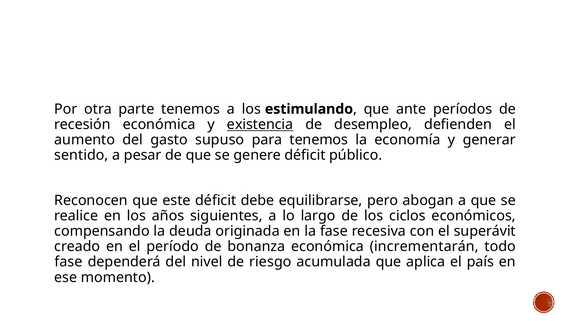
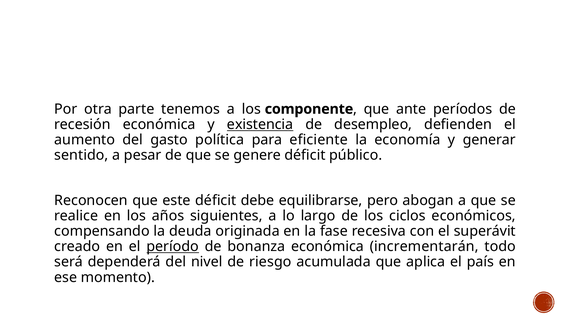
estimulando: estimulando -> componente
supuso: supuso -> política
para tenemos: tenemos -> eficiente
período underline: none -> present
fase at (69, 262): fase -> será
